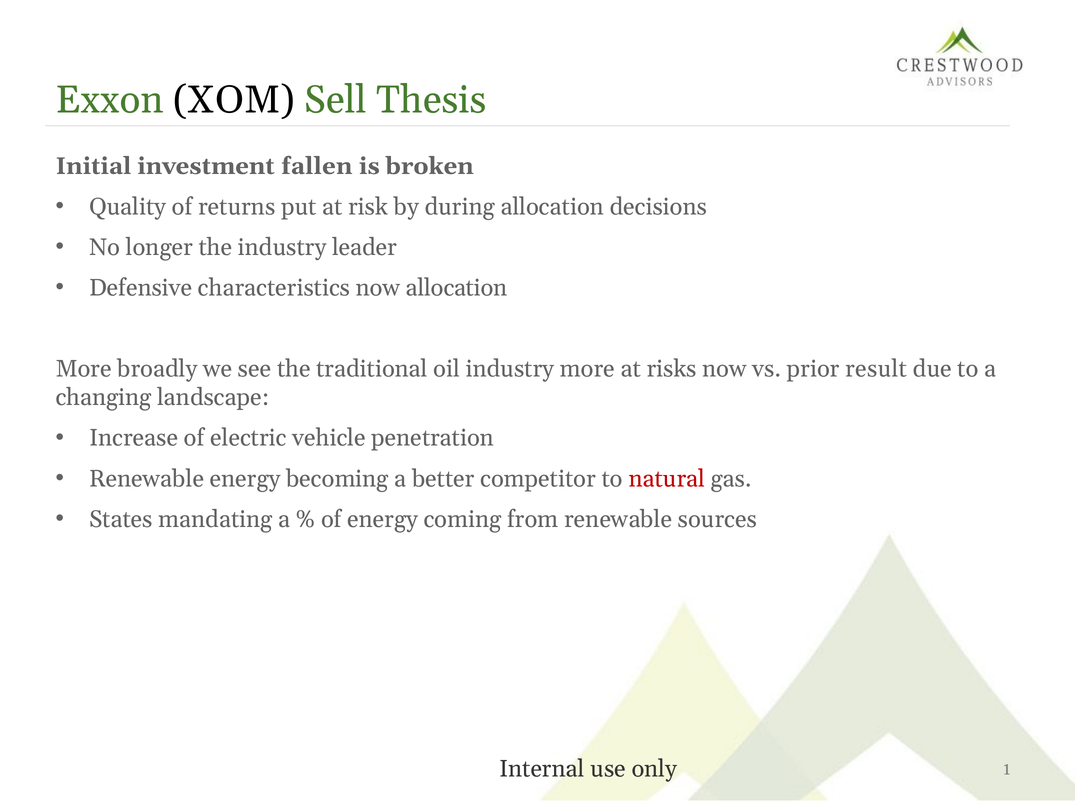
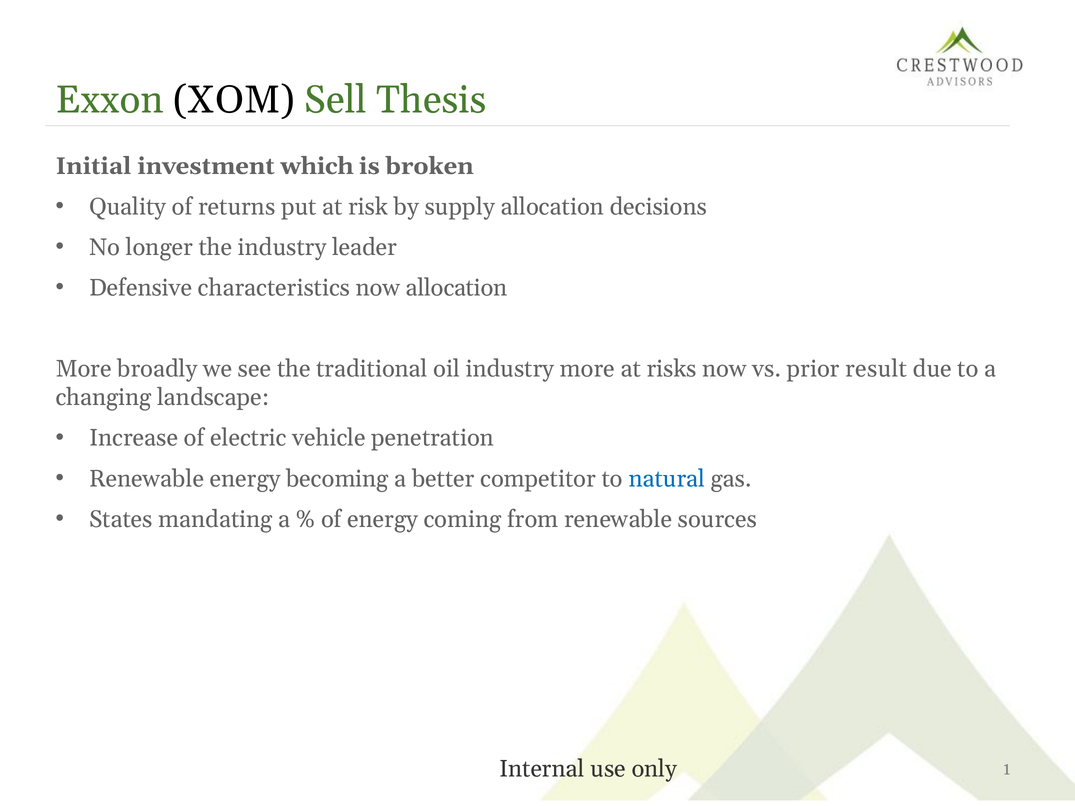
fallen: fallen -> which
during: during -> supply
natural colour: red -> blue
